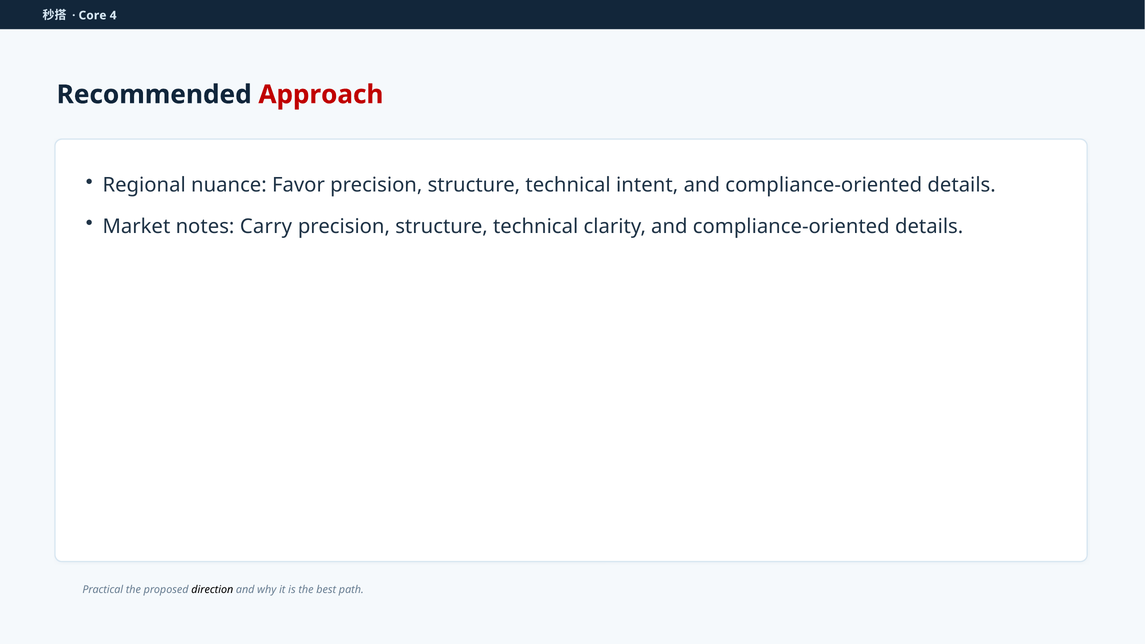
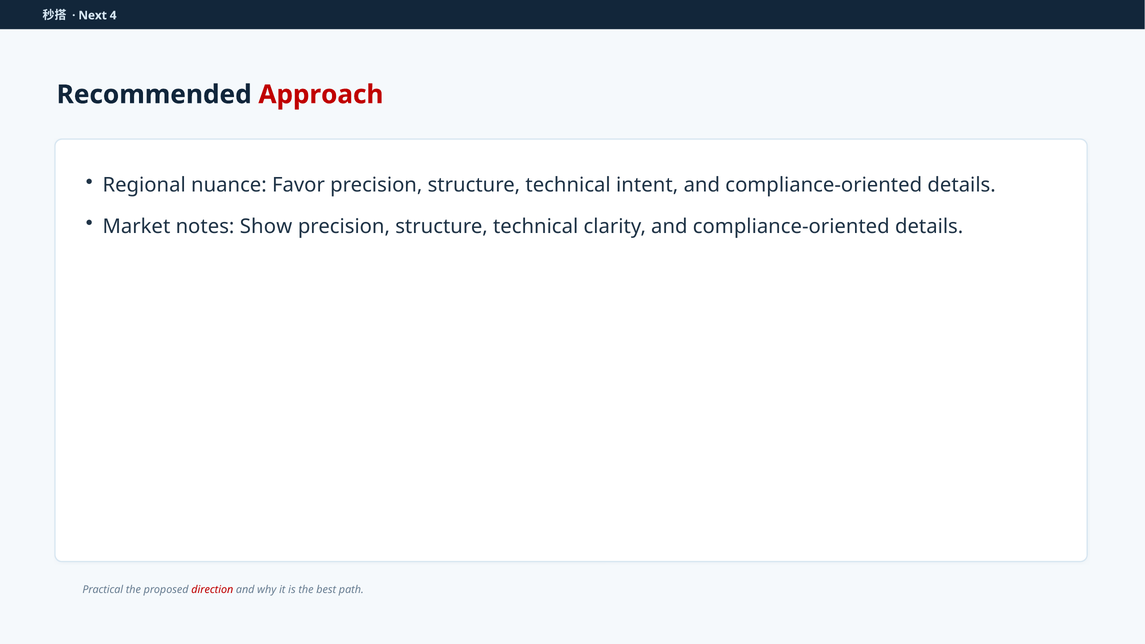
Core: Core -> Next
Carry: Carry -> Show
direction colour: black -> red
